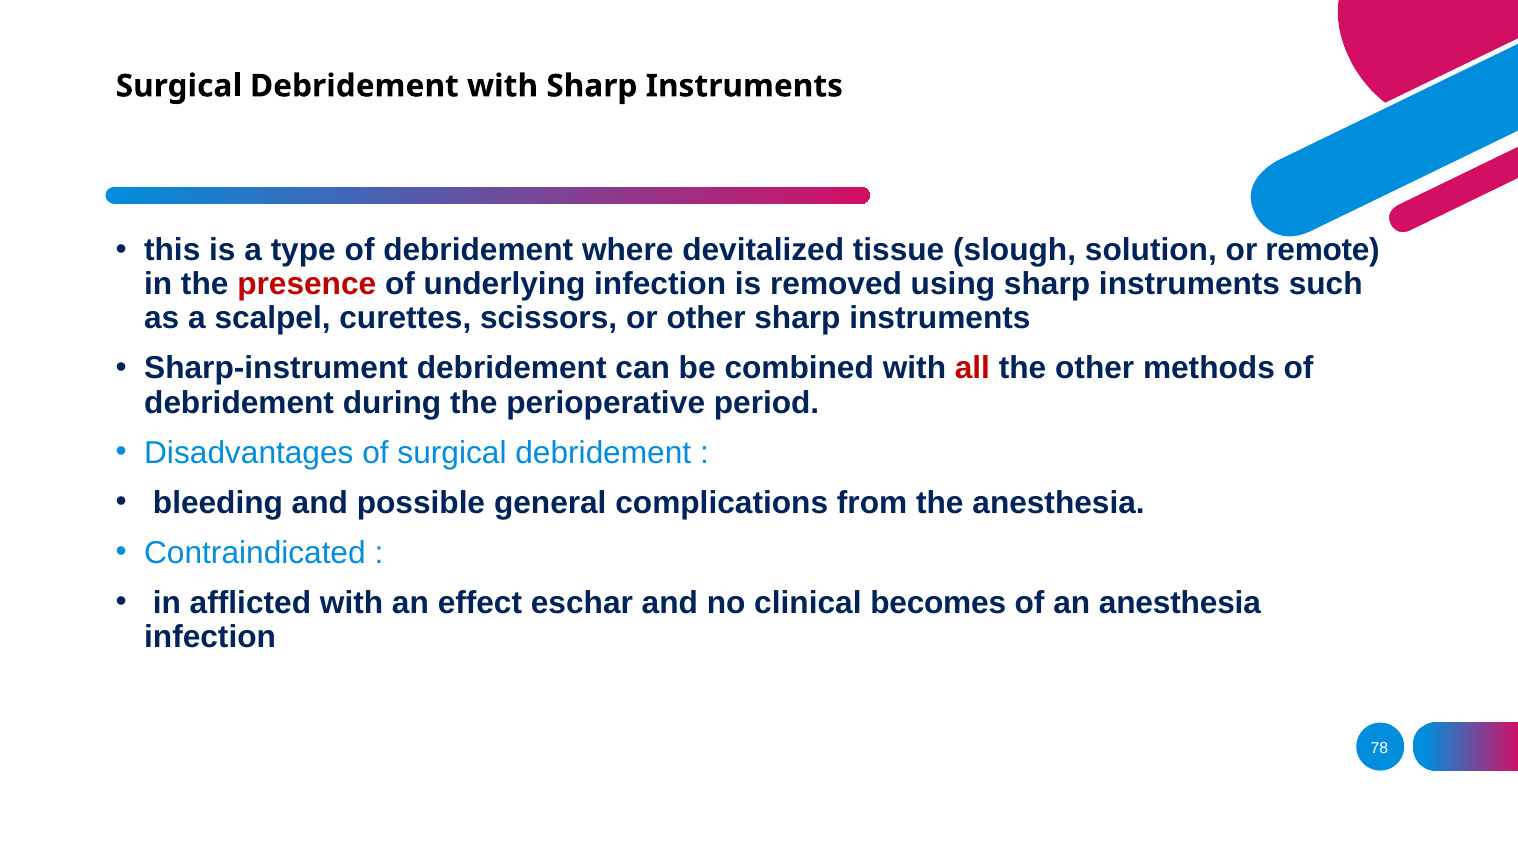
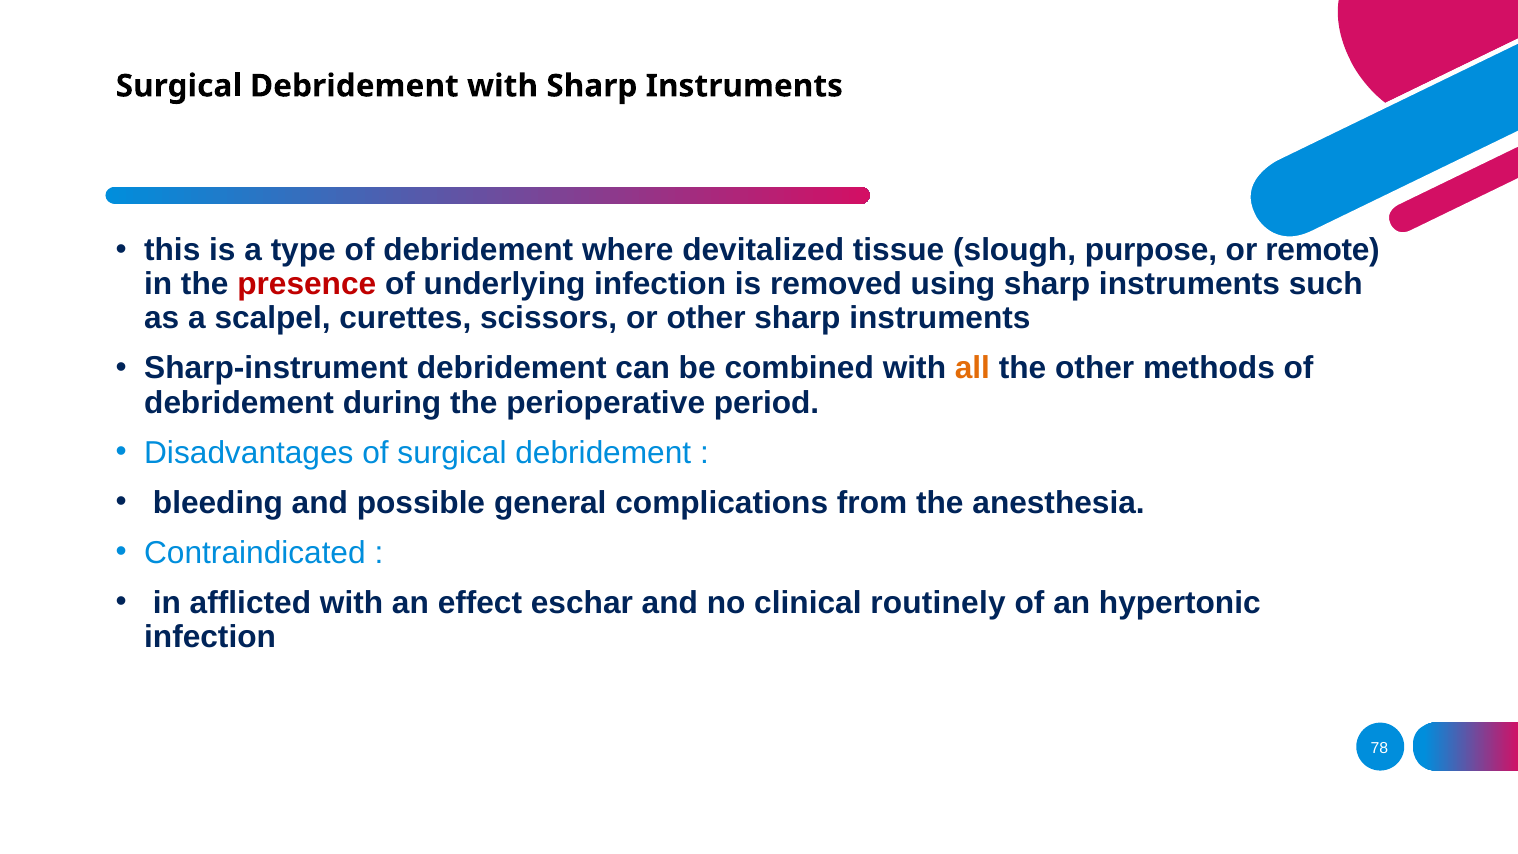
solution: solution -> purpose
all colour: red -> orange
becomes: becomes -> routinely
an anesthesia: anesthesia -> hypertonic
